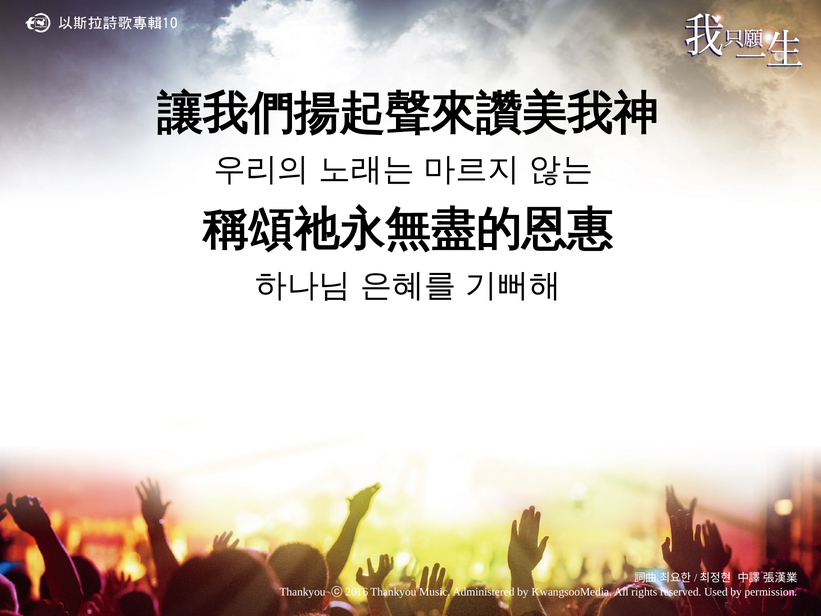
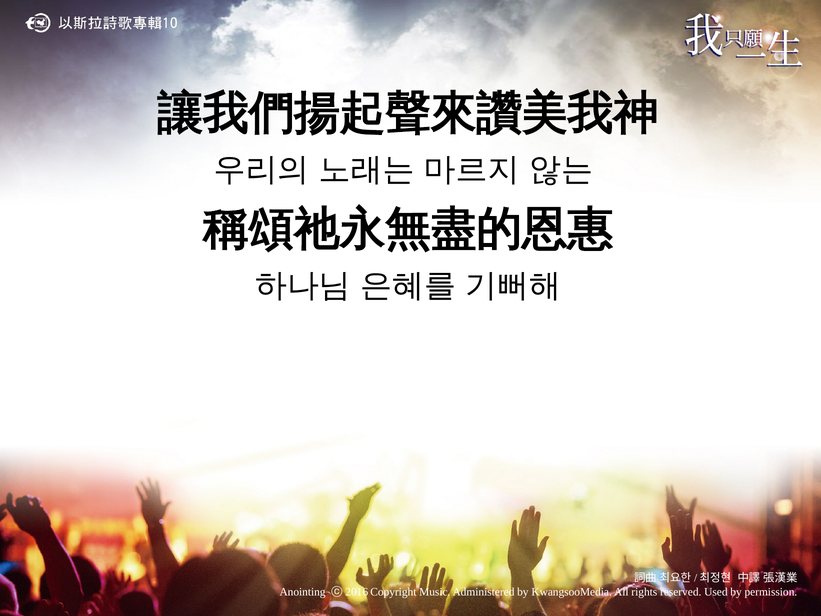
Thankyou at (303, 592): Thankyou -> Anointing
2016 Thankyou: Thankyou -> Copyright
